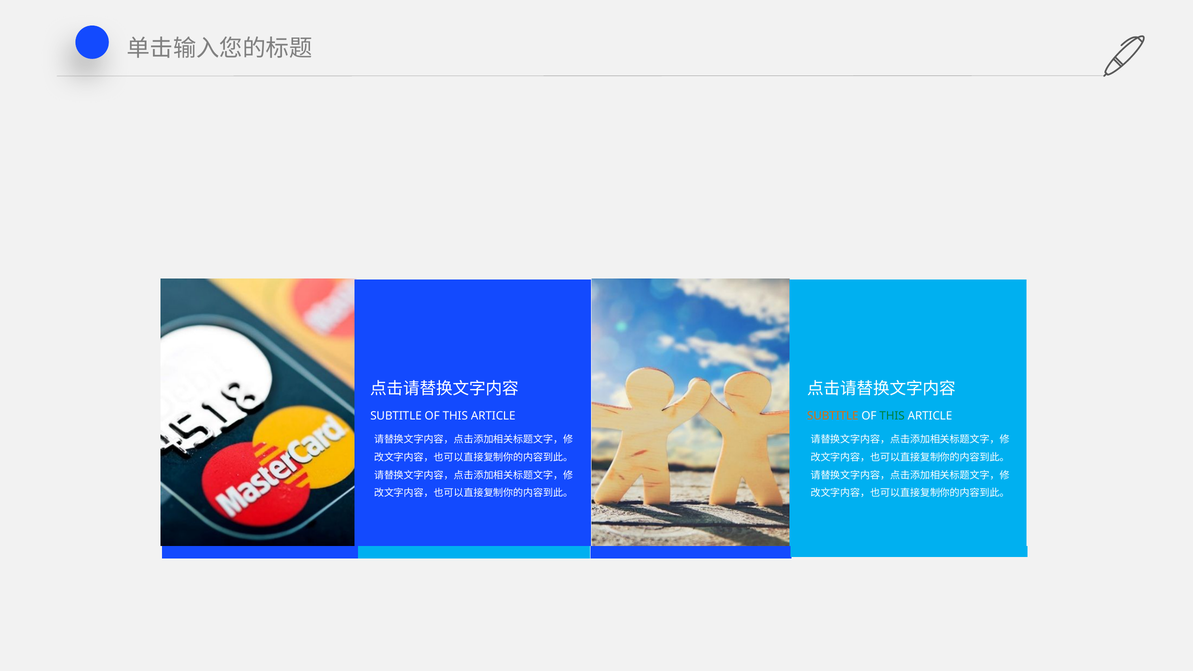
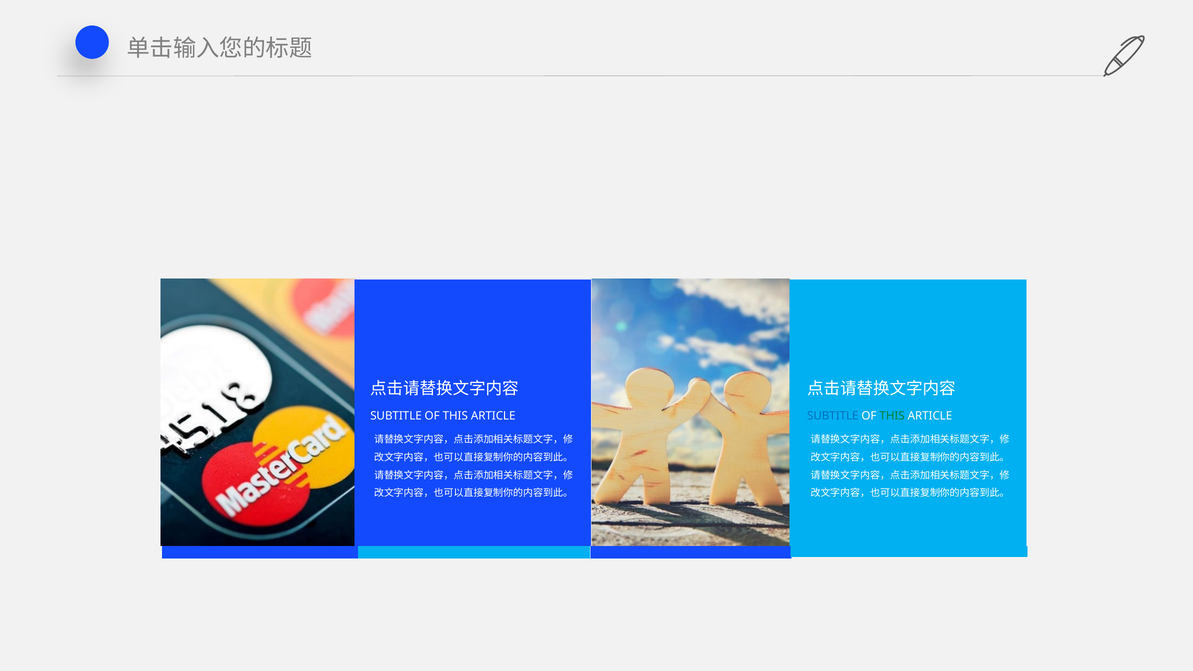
SUBTITLE at (833, 416) colour: orange -> blue
